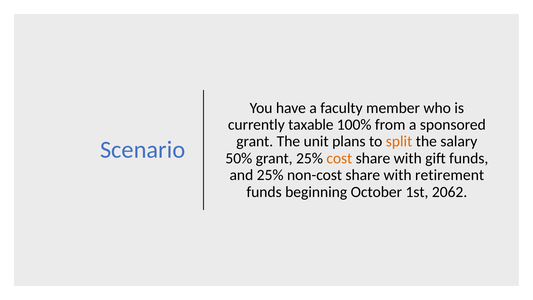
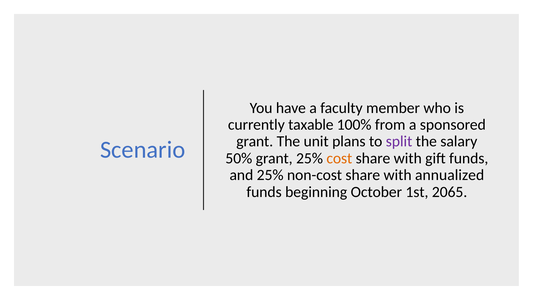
split colour: orange -> purple
retirement: retirement -> annualized
2062: 2062 -> 2065
